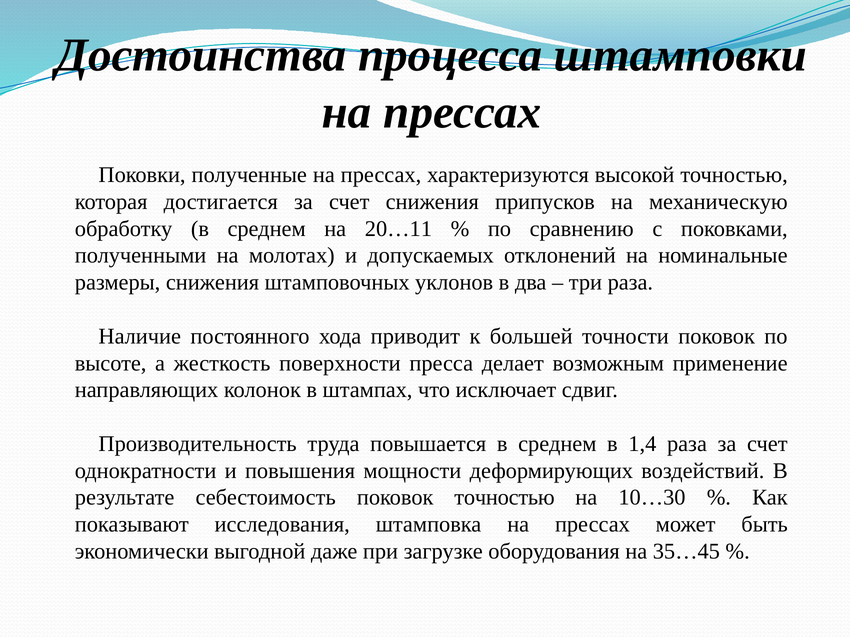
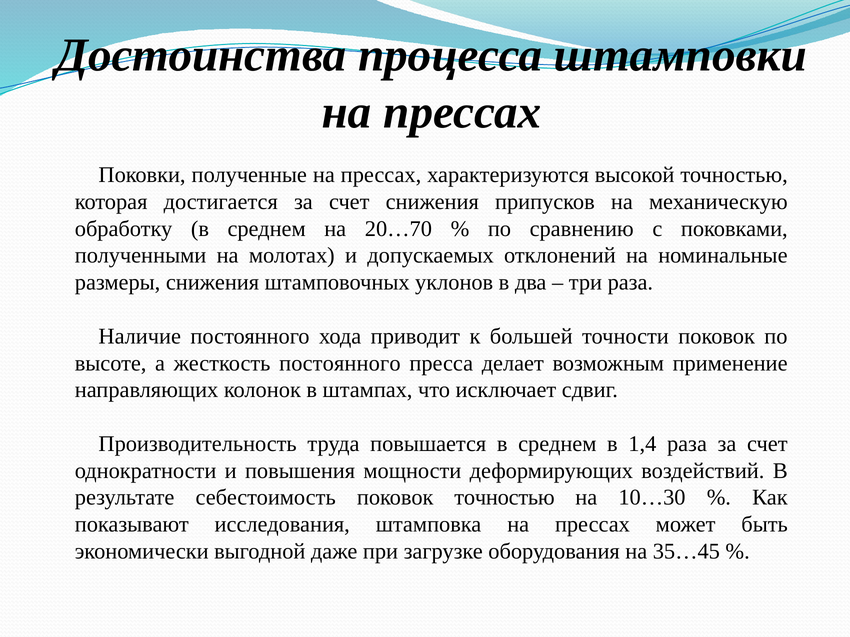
20…11: 20…11 -> 20…70
жесткость поверхности: поверхности -> постоянного
